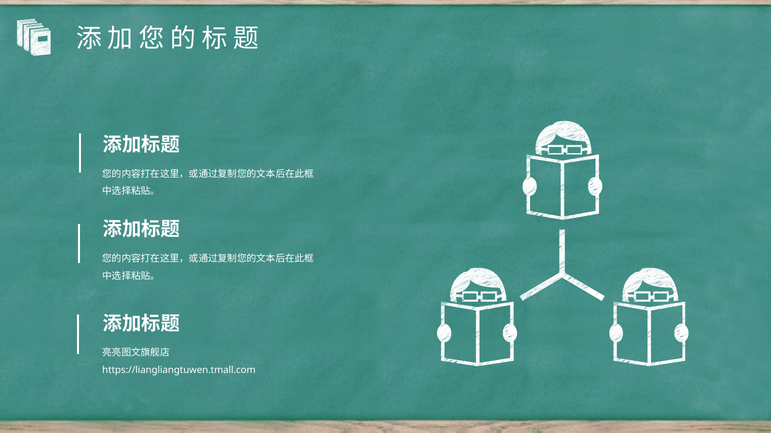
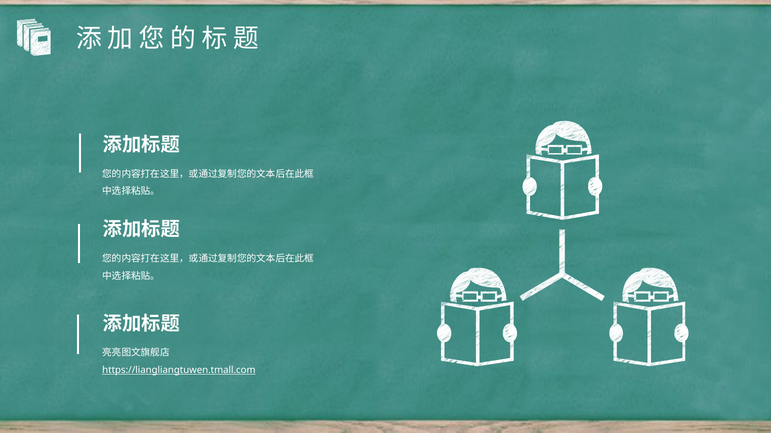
https://liangliangtuwen.tmall.com underline: none -> present
